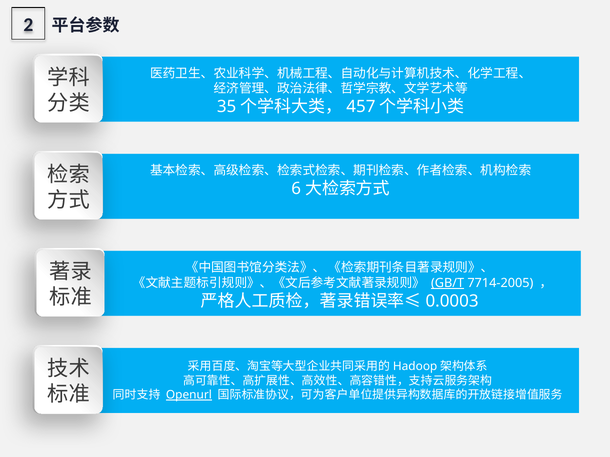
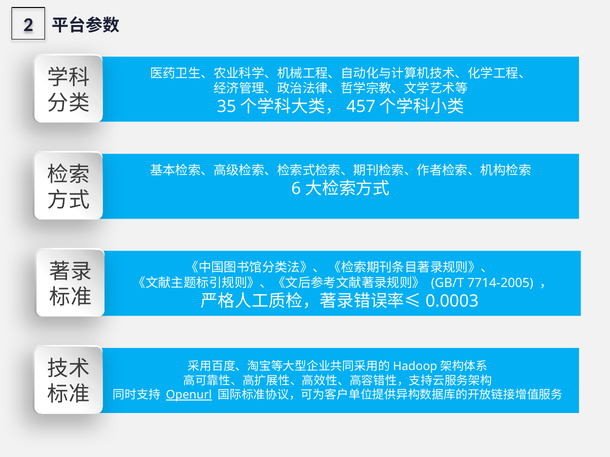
GB/T underline: present -> none
